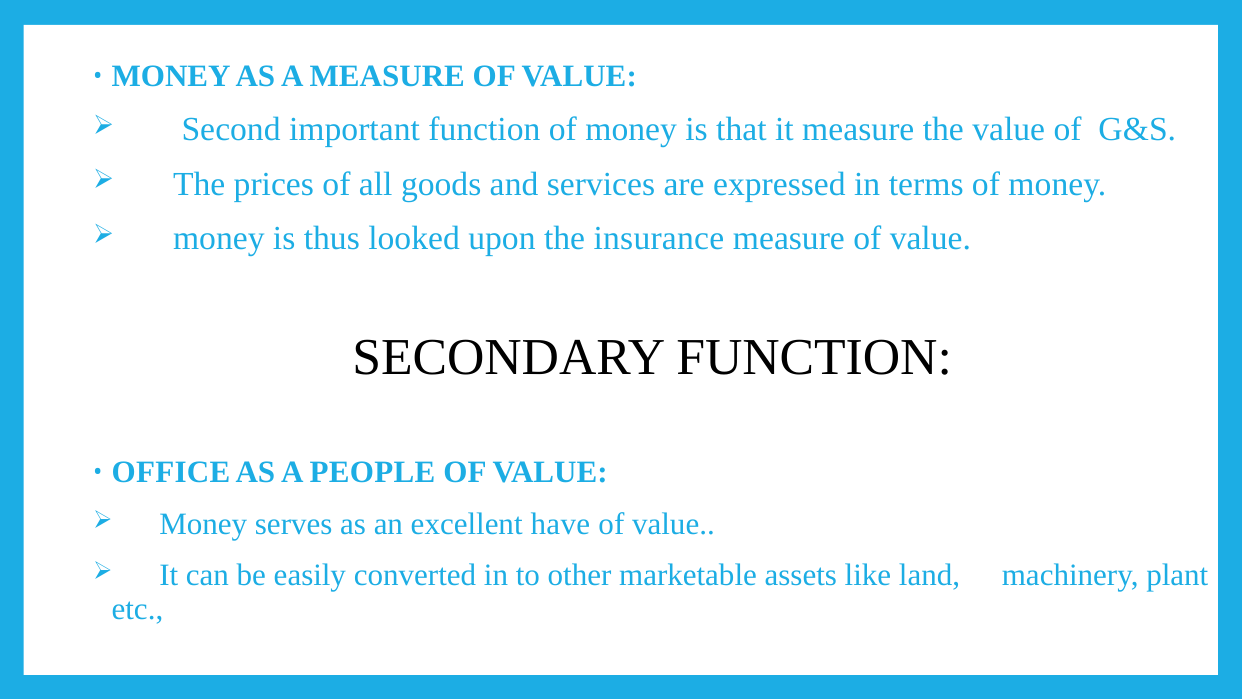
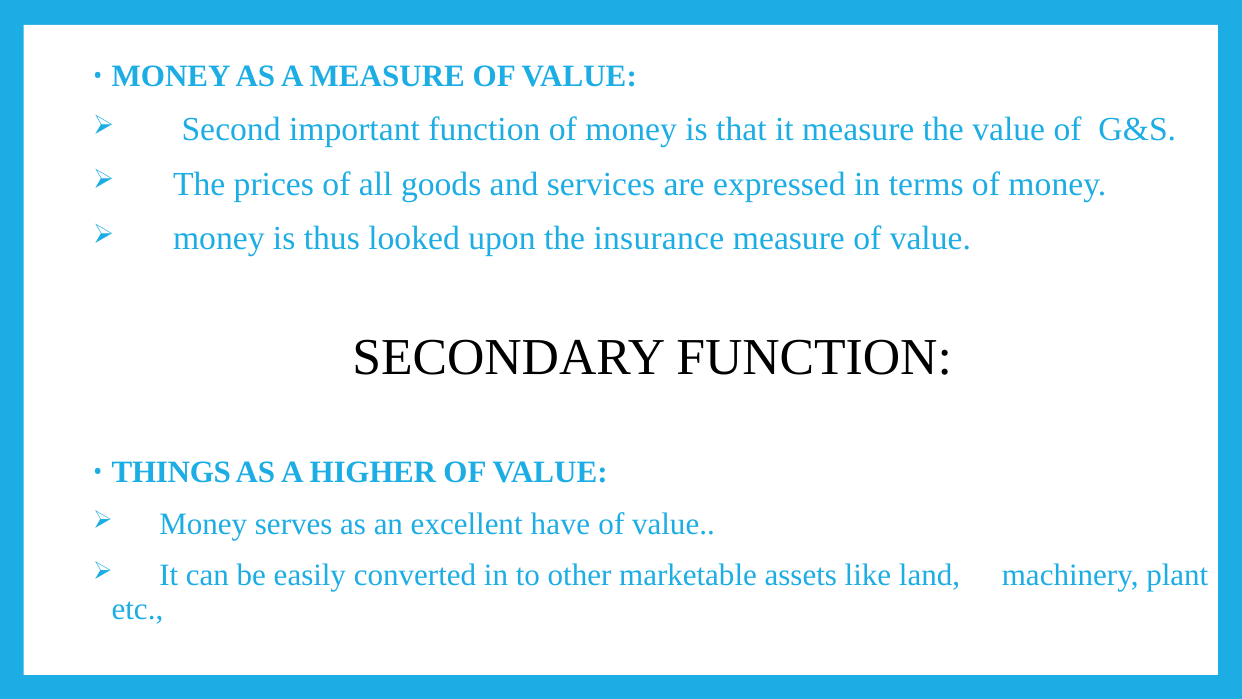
OFFICE: OFFICE -> THINGS
PEOPLE: PEOPLE -> HIGHER
